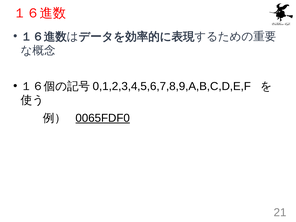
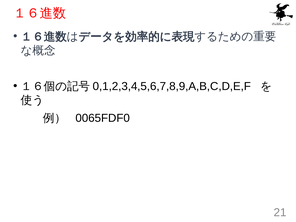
0065FDF0 underline: present -> none
